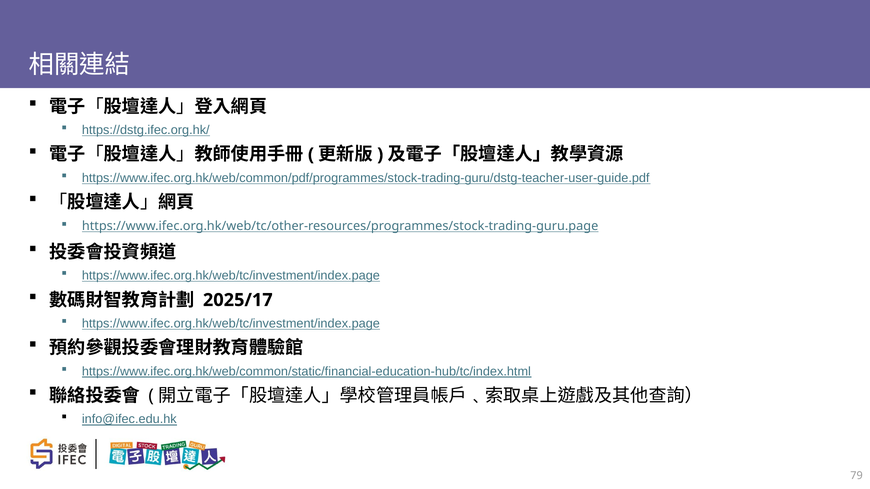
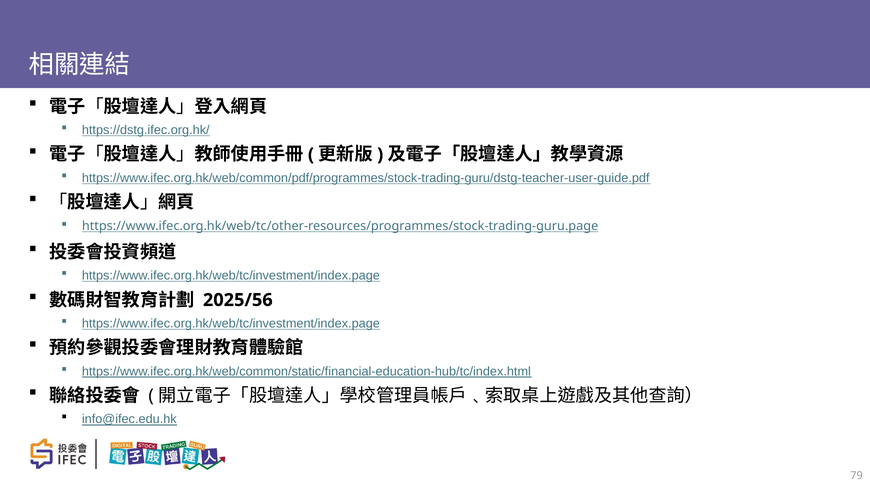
2025/17: 2025/17 -> 2025/56
